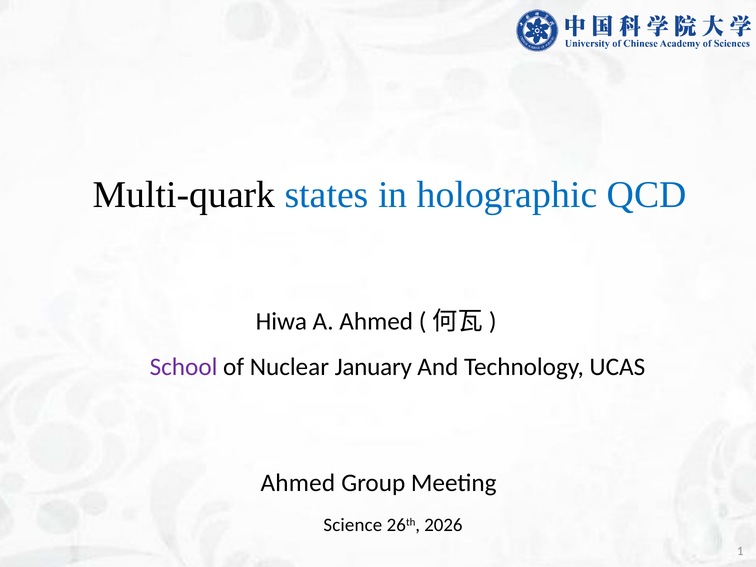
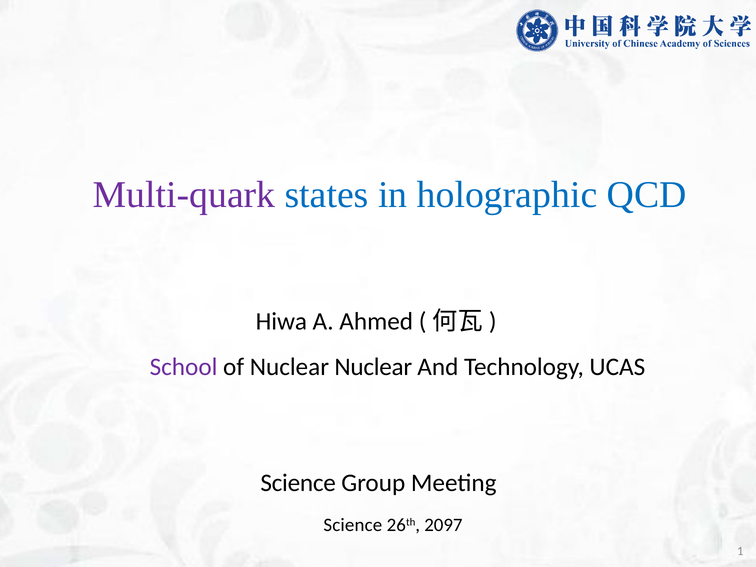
Multi-quark colour: black -> purple
Nuclear January: January -> Nuclear
Ahmed at (298, 483): Ahmed -> Science
2026: 2026 -> 2097
